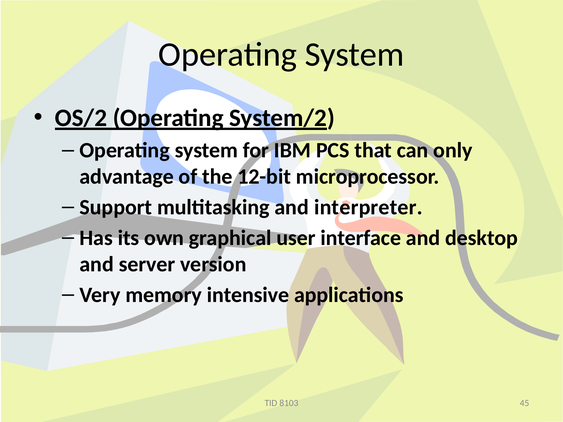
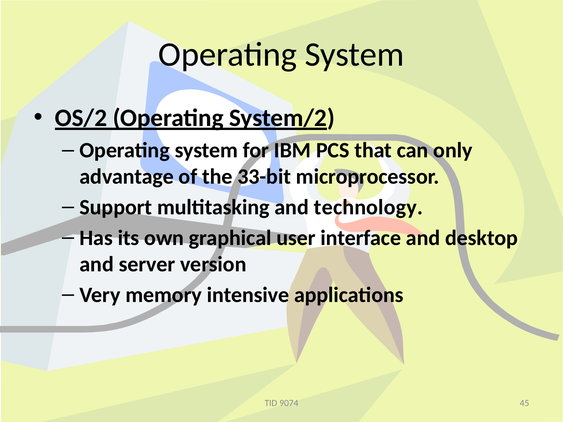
12-bit: 12-bit -> 33-bit
interpreter: interpreter -> technology
8103: 8103 -> 9074
